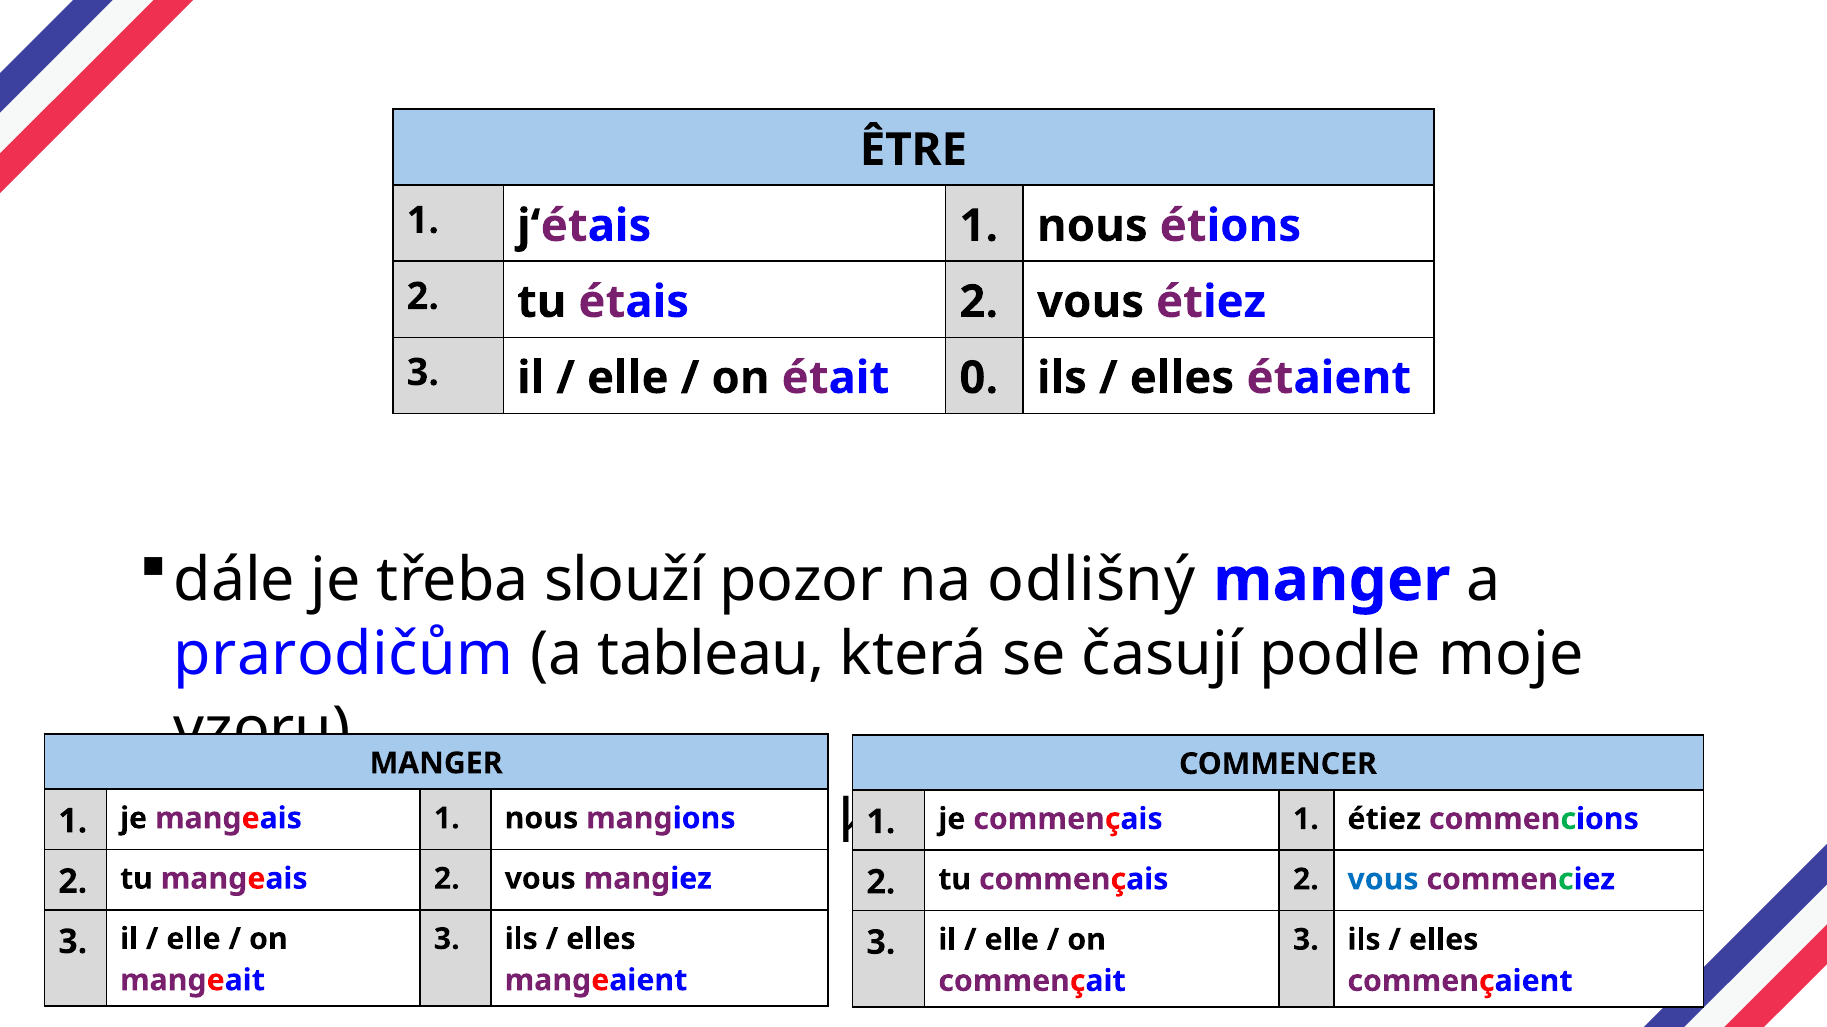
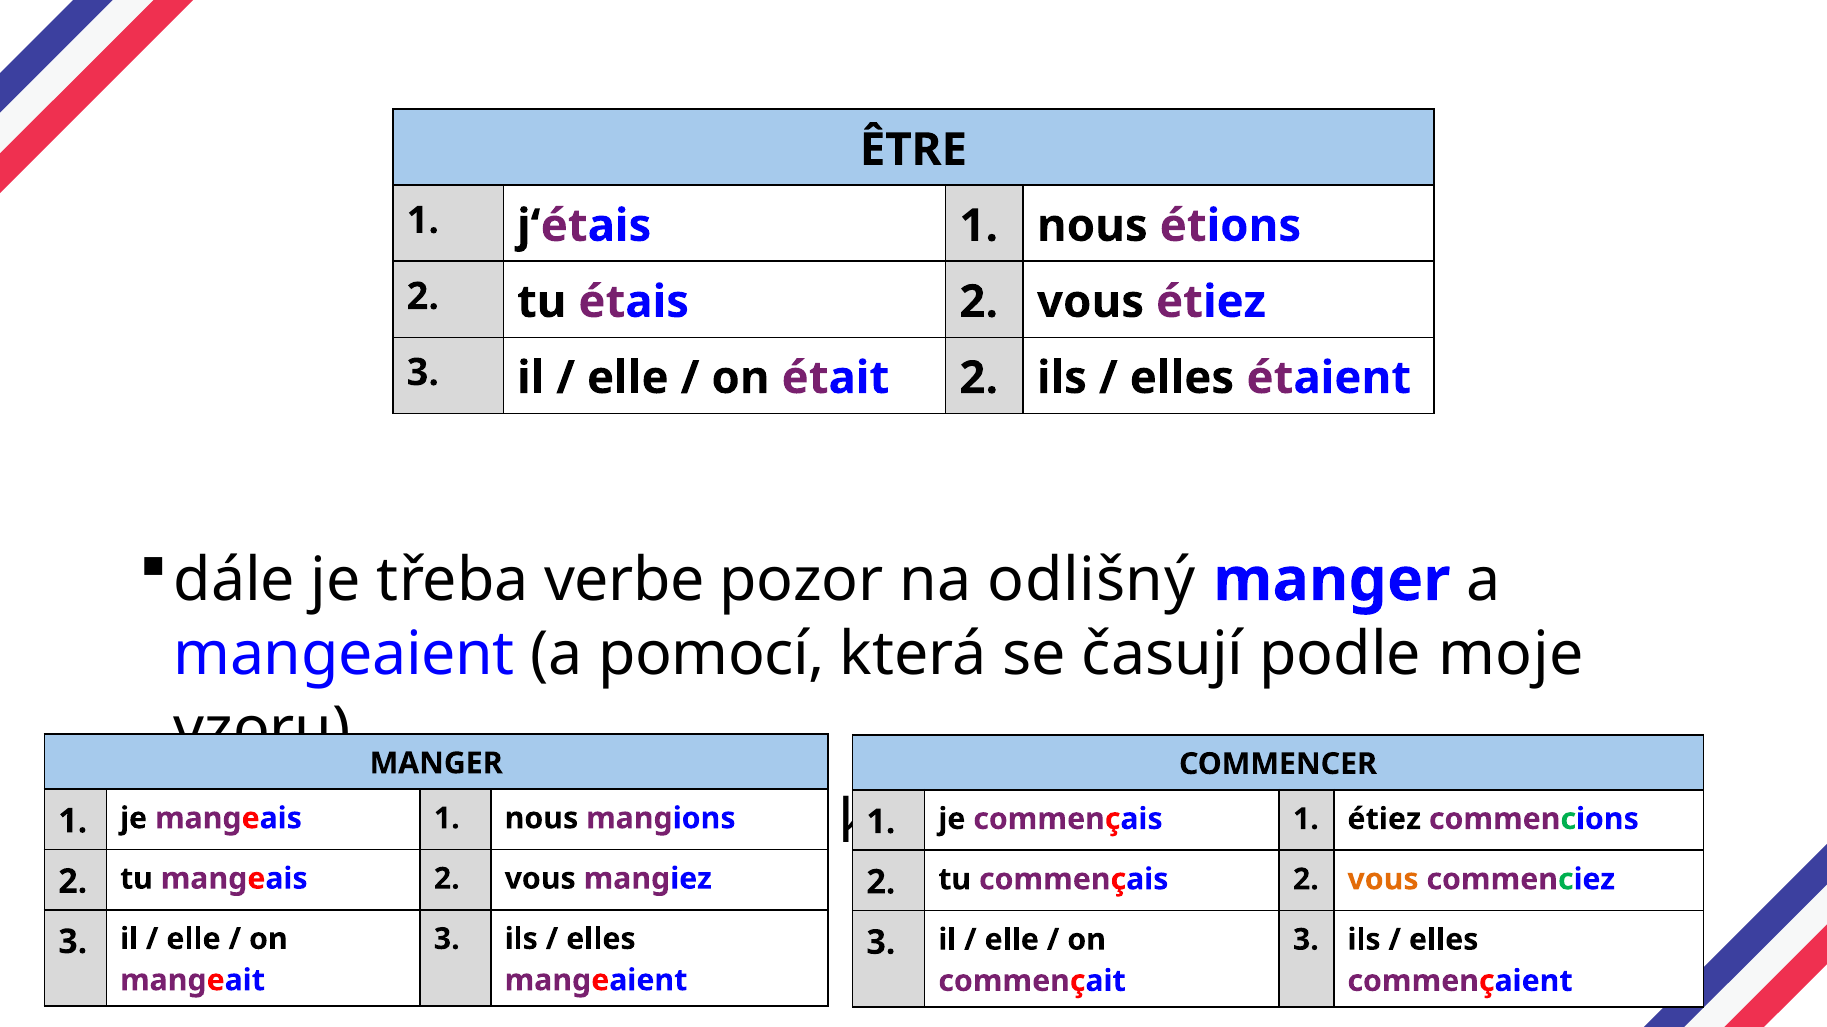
était 0: 0 -> 2
slouží: slouží -> verbe
prarodičům at (344, 655): prarodičům -> mangeaient
tableau: tableau -> pomocí
vous at (1383, 880) colour: blue -> orange
